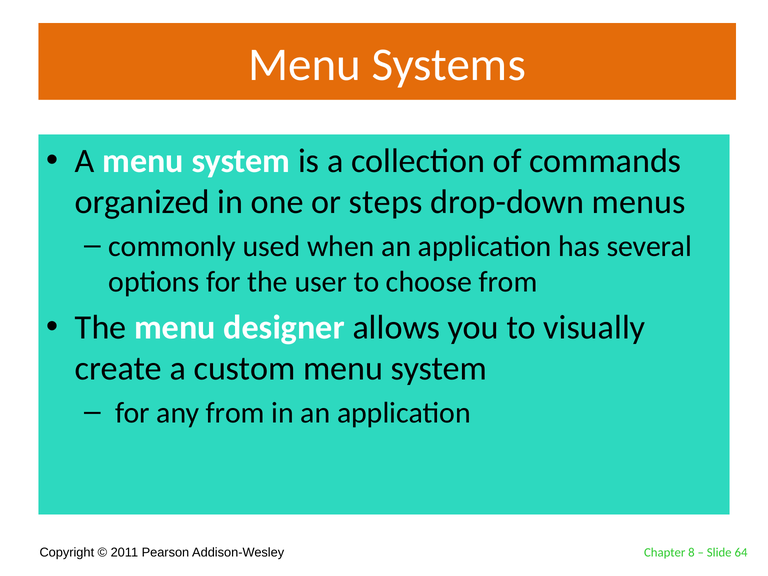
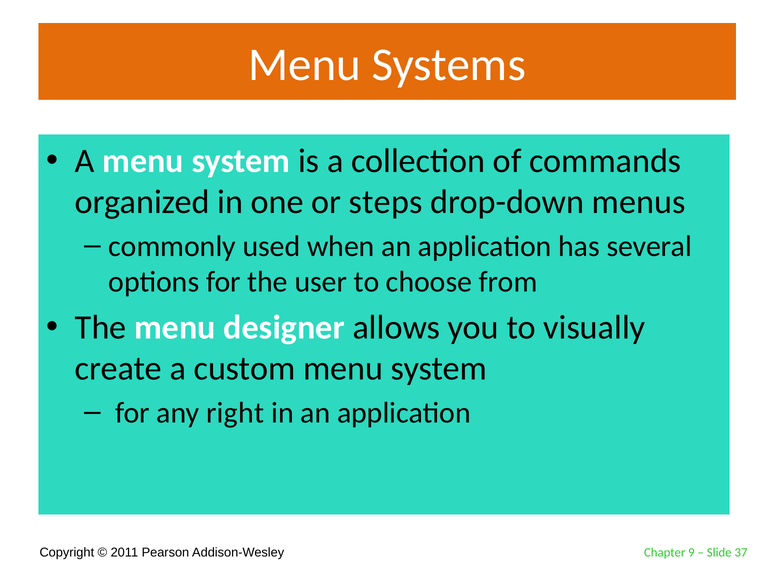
any from: from -> right
8: 8 -> 9
64: 64 -> 37
